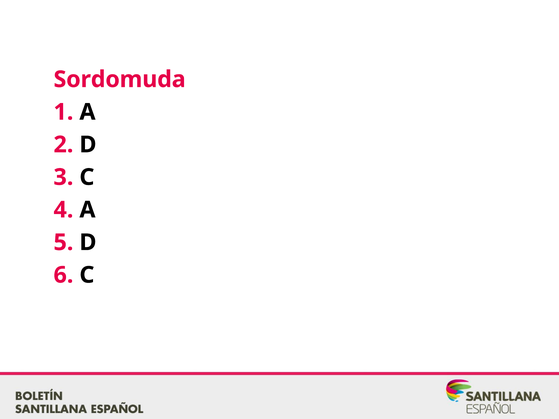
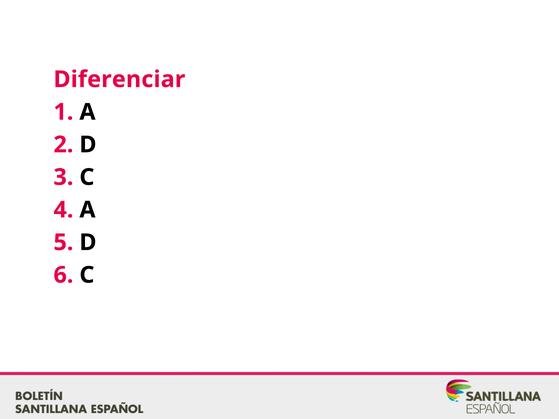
Sordomuda: Sordomuda -> Diferenciar
